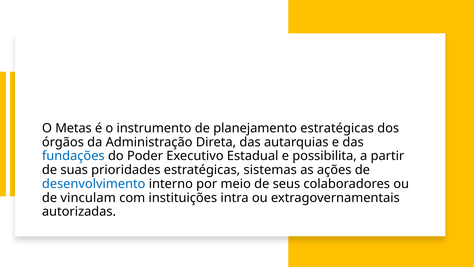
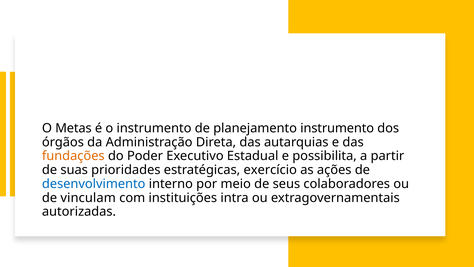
planejamento estratégicas: estratégicas -> instrumento
fundações colour: blue -> orange
sistemas: sistemas -> exercício
